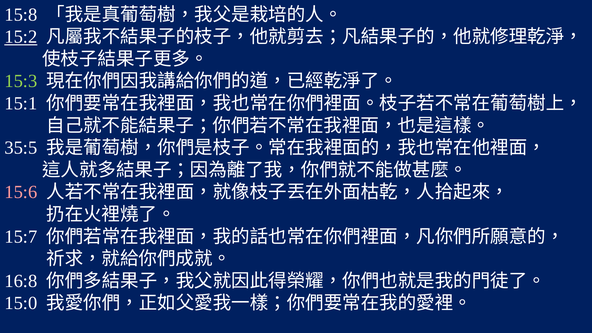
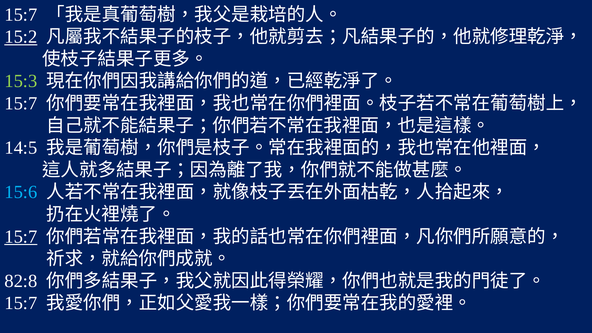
15:8 at (21, 15): 15:8 -> 15:7
15:1 at (21, 103): 15:1 -> 15:7
35:5: 35:5 -> 14:5
15:6 colour: pink -> light blue
15:7 at (21, 237) underline: none -> present
16:8: 16:8 -> 82:8
15:0 at (21, 303): 15:0 -> 15:7
